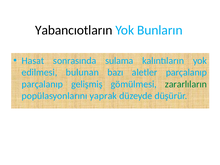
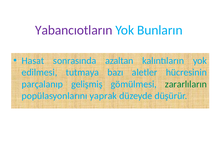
Yabancıotların colour: black -> purple
sulama: sulama -> azaltan
bulunan: bulunan -> tutmaya
aletler parçalanıp: parçalanıp -> hücresinin
